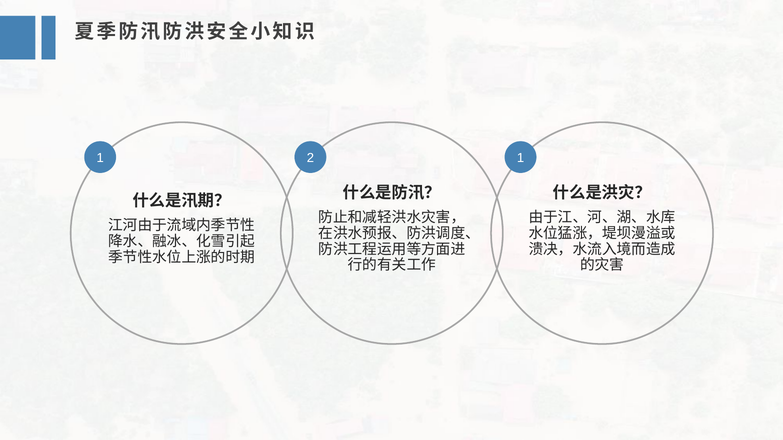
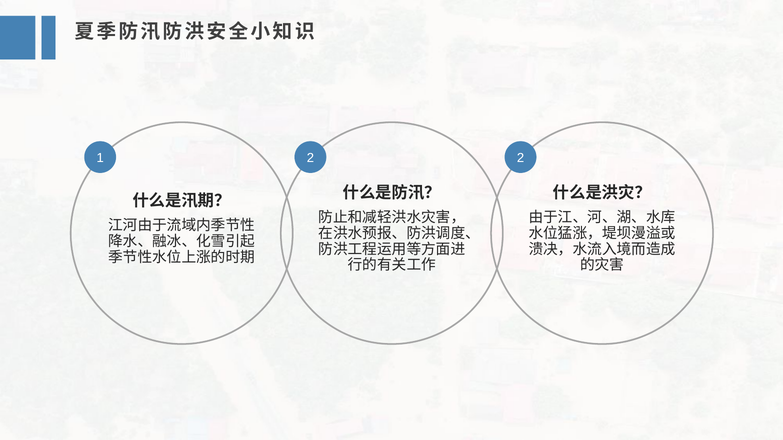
1 1: 1 -> 2
